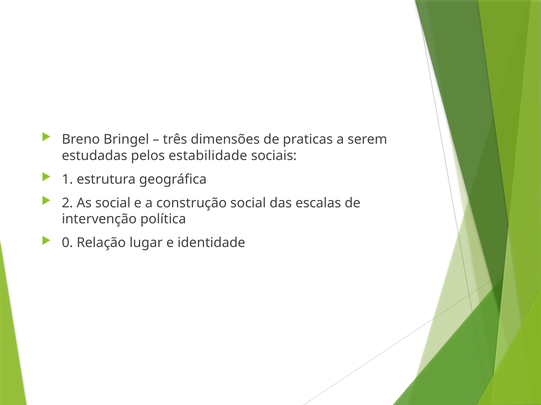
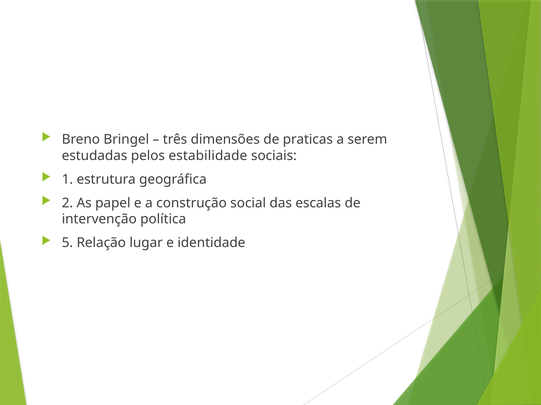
As social: social -> papel
0: 0 -> 5
